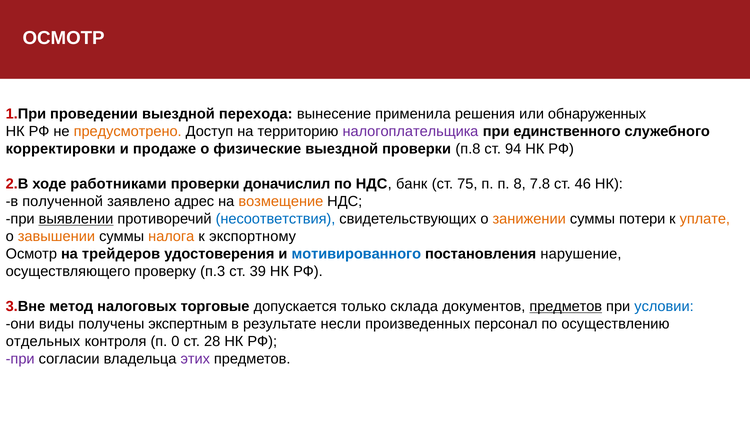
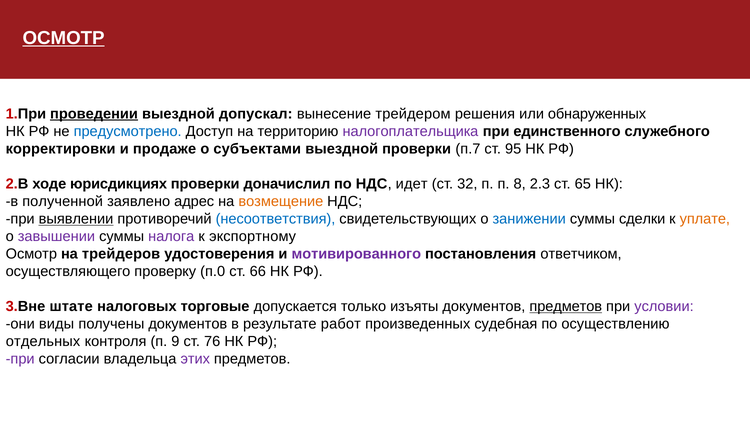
ОСМОТР at (64, 38) underline: none -> present
проведении underline: none -> present
перехода: перехода -> допускал
применила: применила -> трейдером
предусмотрено colour: orange -> blue
физические: физические -> субъектами
п.8: п.8 -> п.7
94: 94 -> 95
работниками: работниками -> юрисдикциях
банк: банк -> идет
75: 75 -> 32
7.8: 7.8 -> 2.3
46: 46 -> 65
занижении colour: orange -> blue
потери: потери -> сделки
завышении colour: orange -> purple
налога colour: orange -> purple
мотивированного colour: blue -> purple
нарушение: нарушение -> ответчиком
п.3: п.3 -> п.0
39: 39 -> 66
метод: метод -> штате
склада: склада -> изъяты
условии colour: blue -> purple
получены экспертным: экспертным -> документов
несли: несли -> работ
персонал: персонал -> судебная
0: 0 -> 9
28: 28 -> 76
